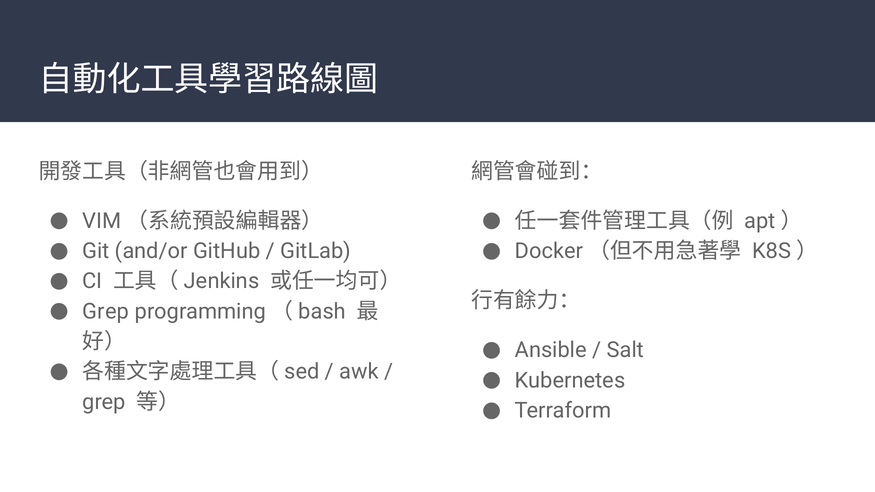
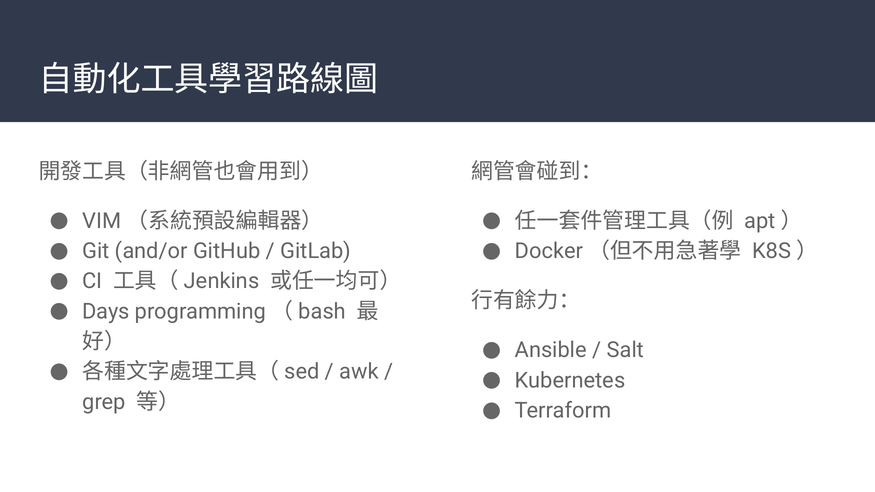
Grep at (106, 312): Grep -> Days
